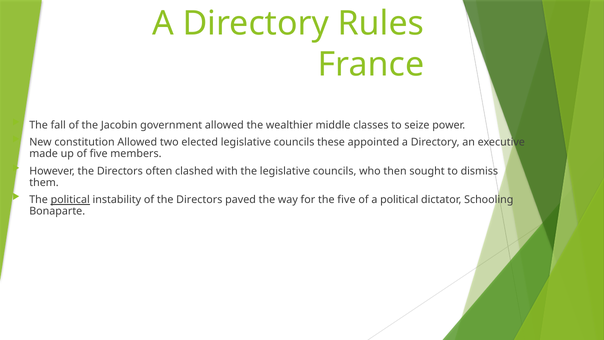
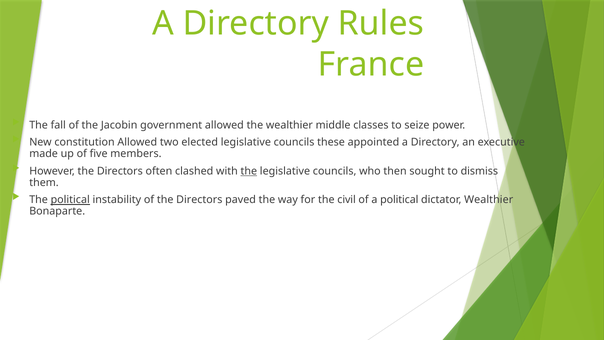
the at (249, 171) underline: none -> present
the five: five -> civil
dictator Schooling: Schooling -> Wealthier
